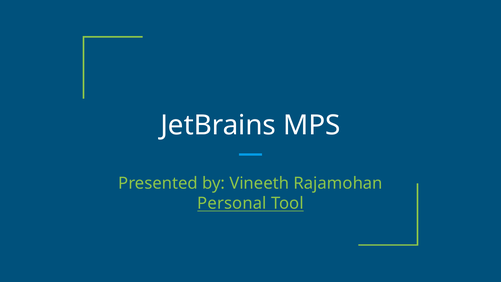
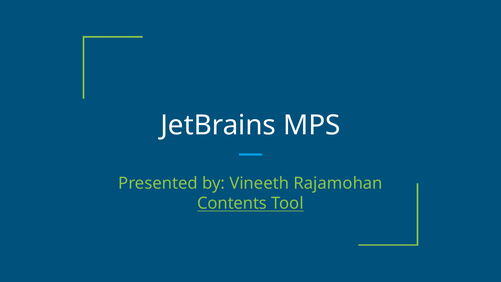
Personal: Personal -> Contents
